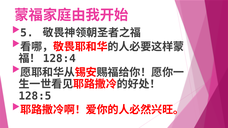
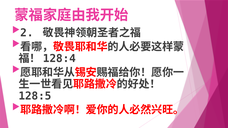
5: 5 -> 2
